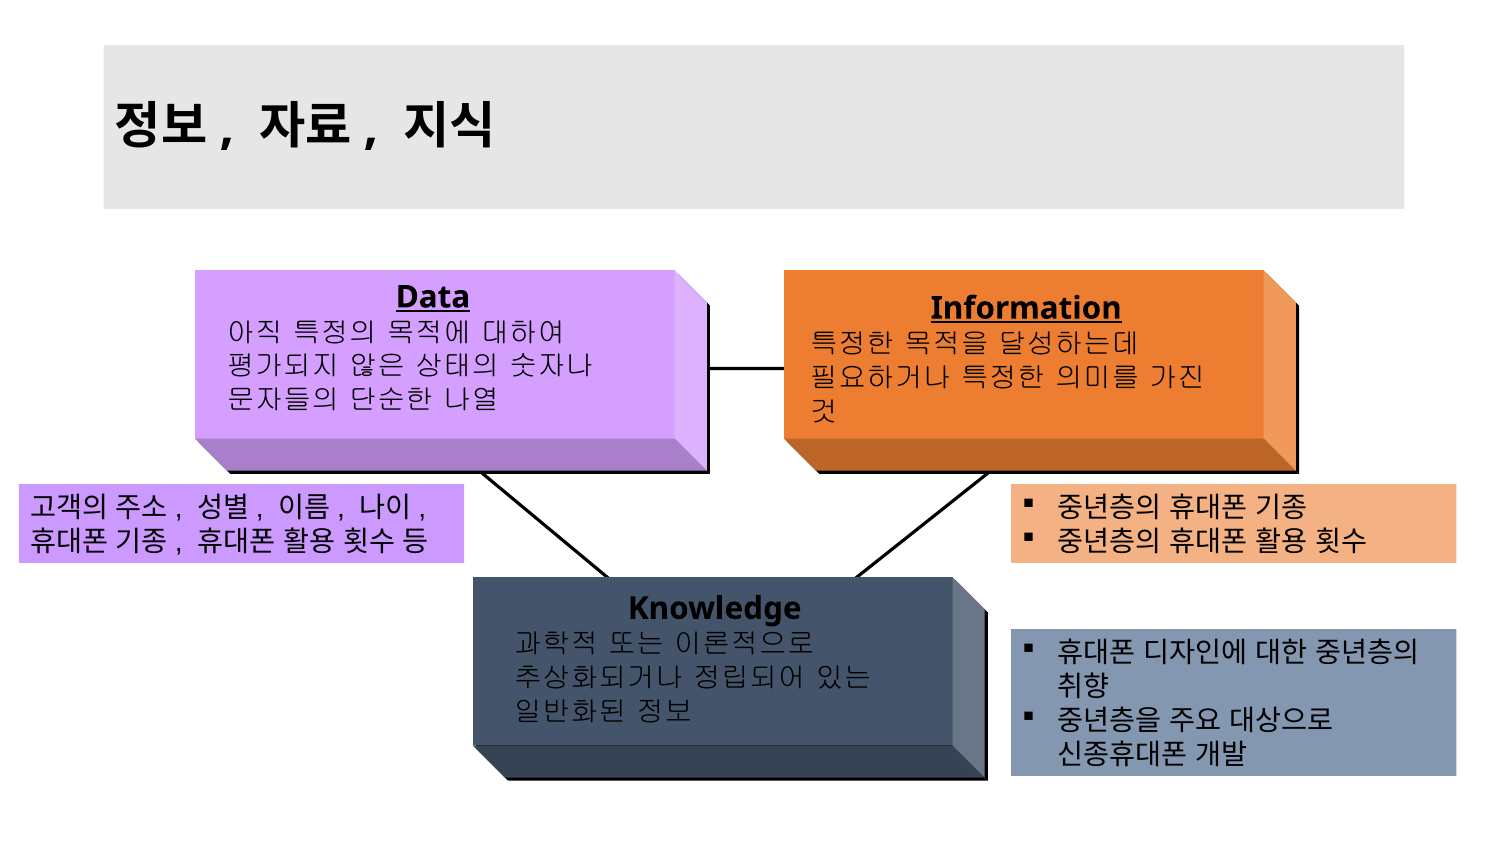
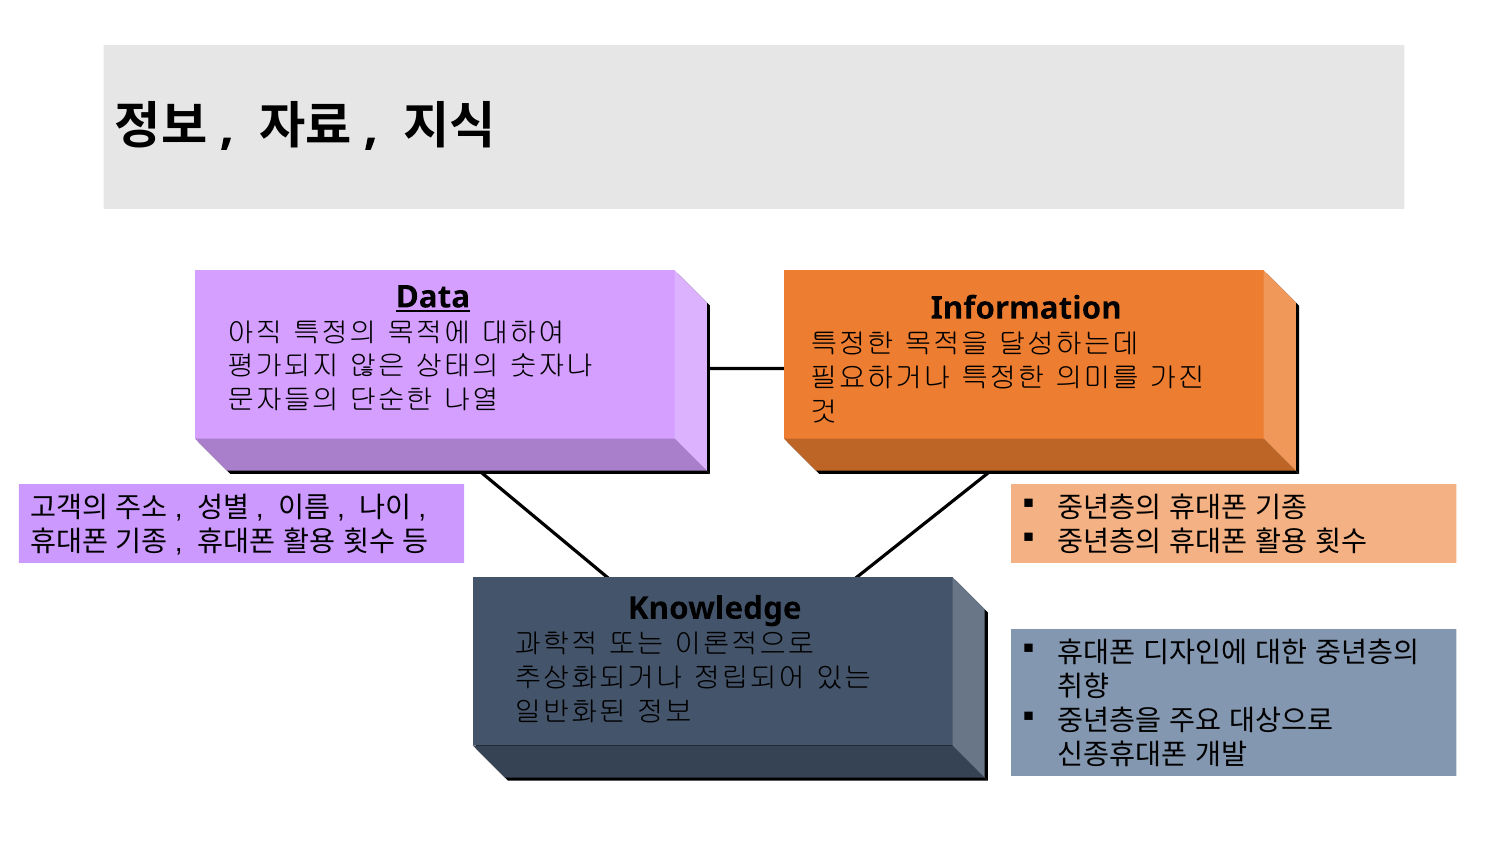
Information underline: present -> none
